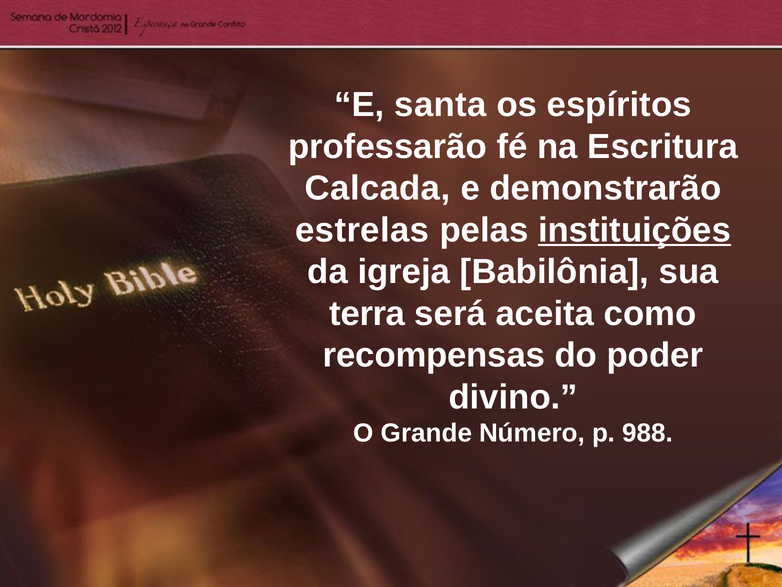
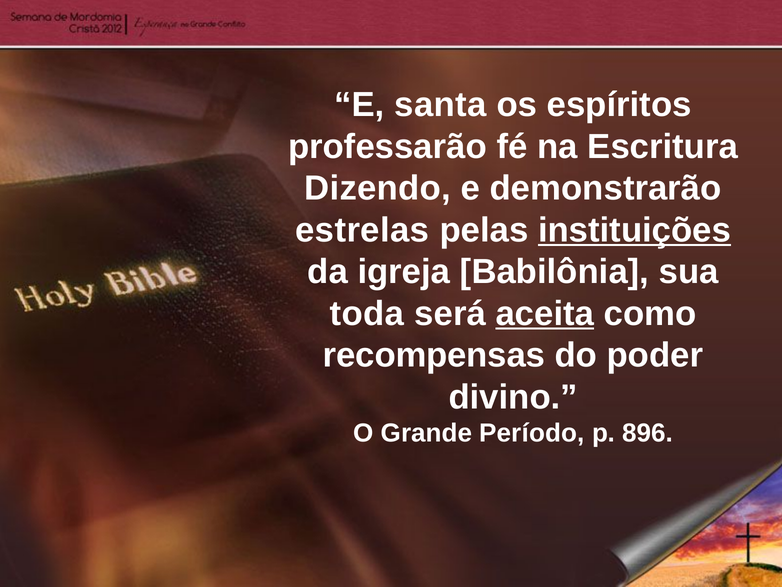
Calcada: Calcada -> Dizendo
terra: terra -> toda
aceita underline: none -> present
Número: Número -> Período
988: 988 -> 896
